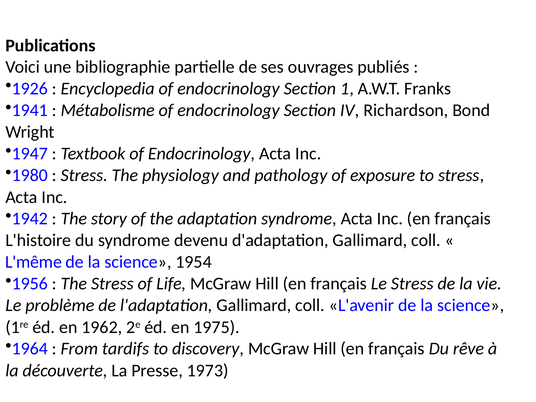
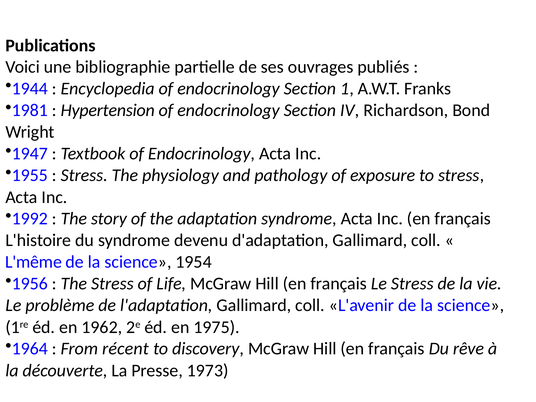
1926: 1926 -> 1944
1941: 1941 -> 1981
Métabolisme: Métabolisme -> Hypertension
1980: 1980 -> 1955
1942: 1942 -> 1992
tardifs: tardifs -> récent
